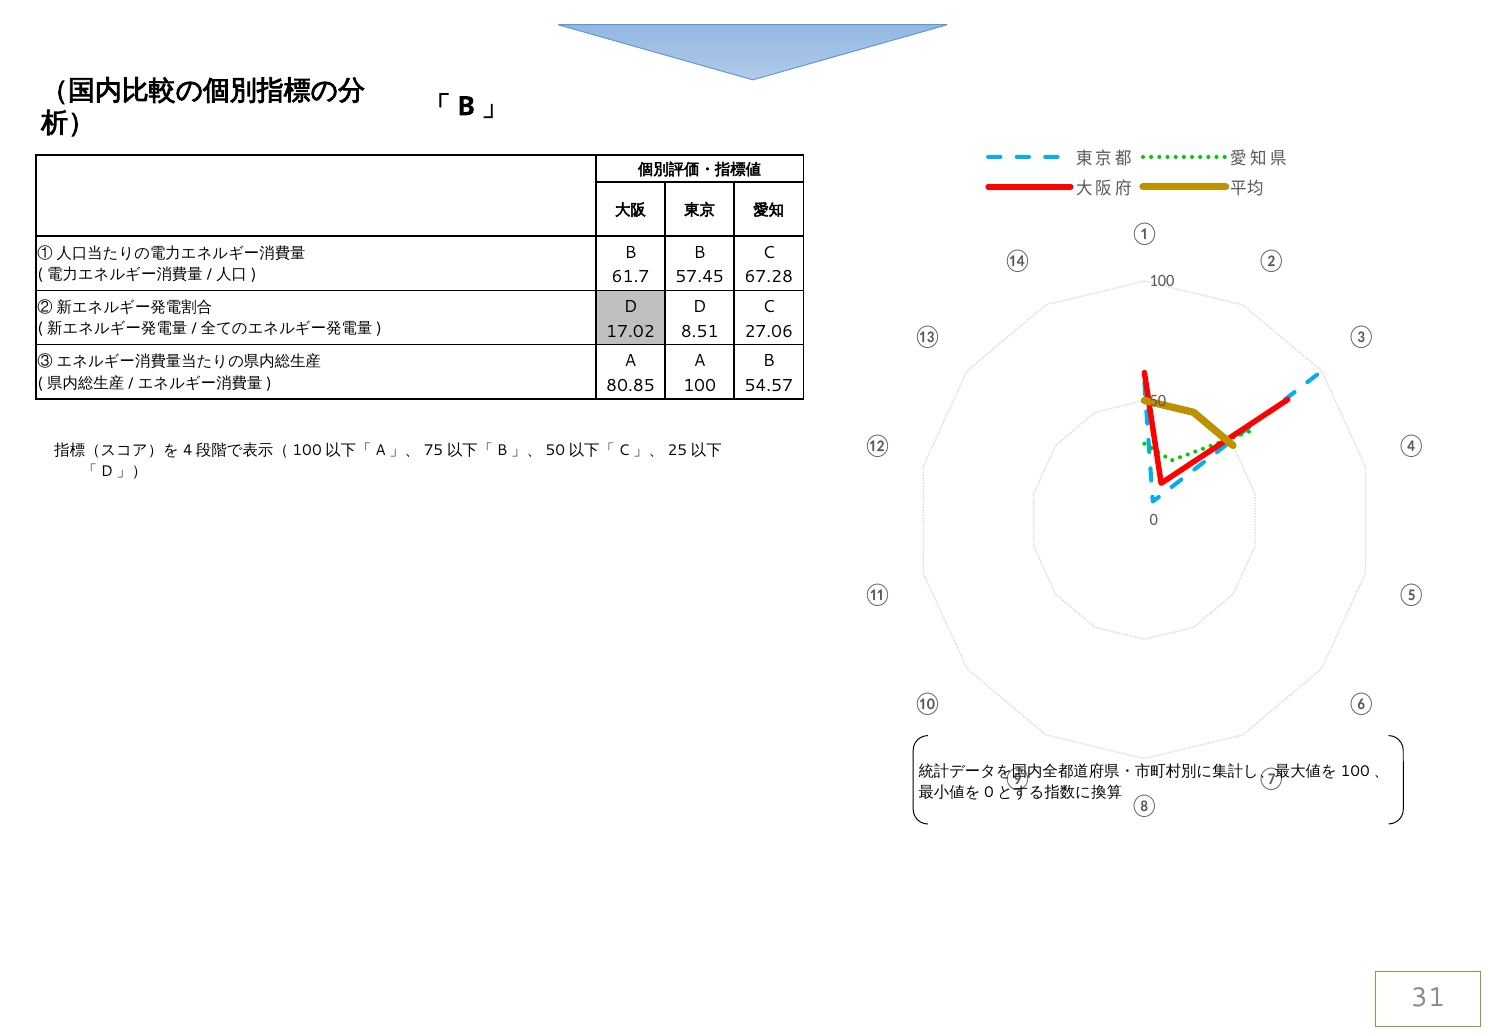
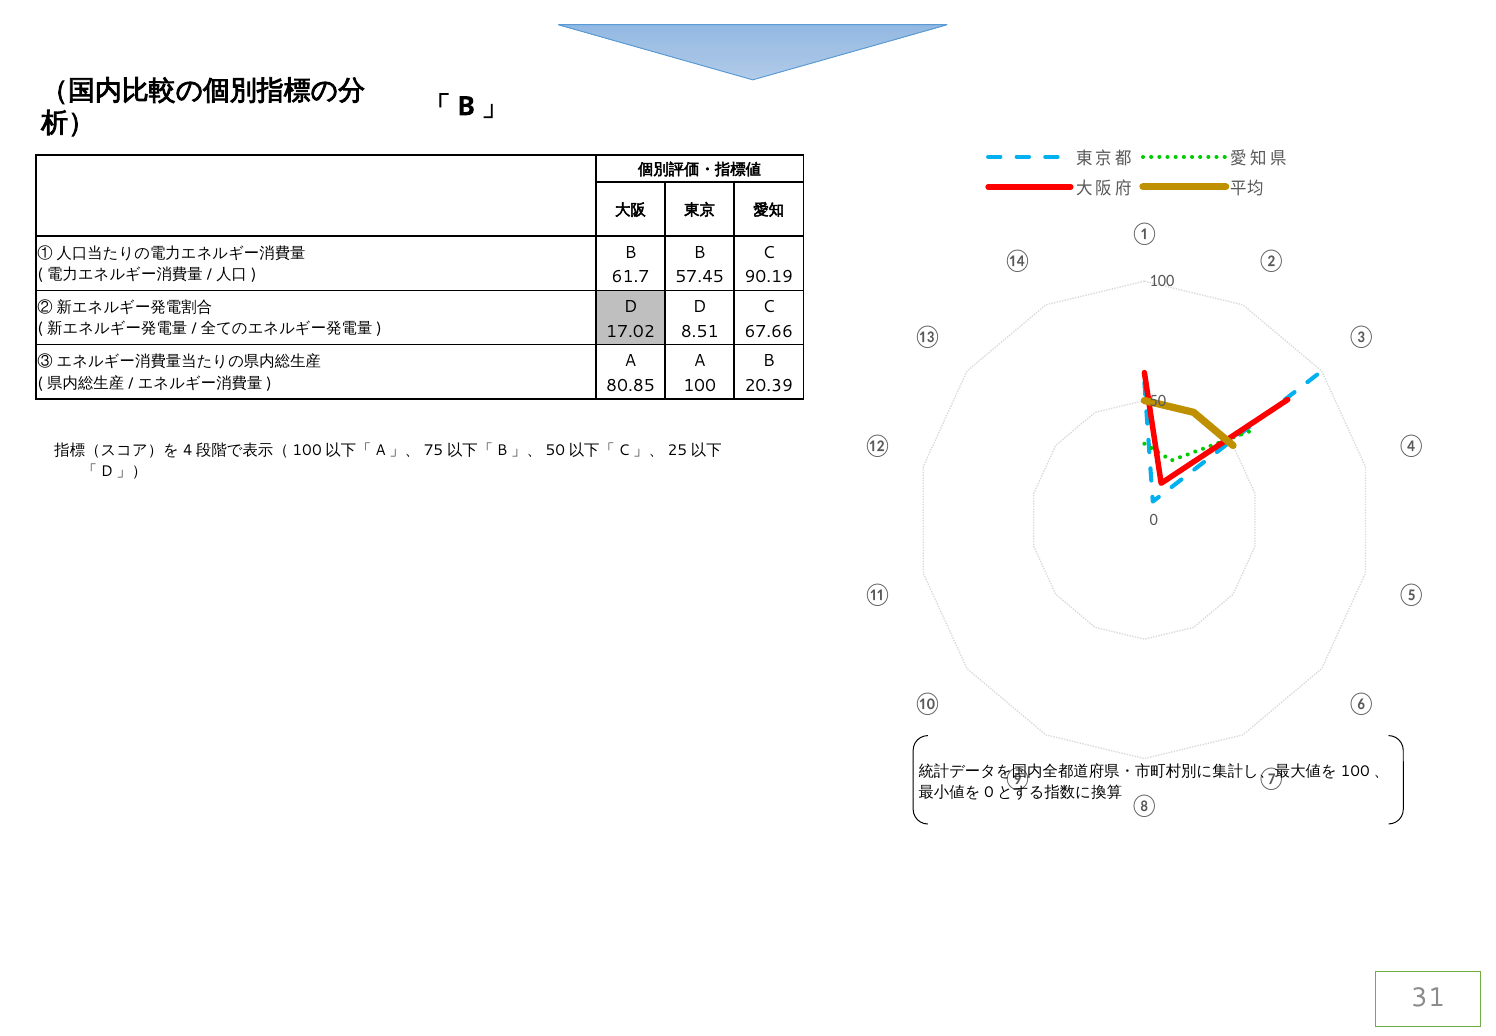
67.28: 67.28 -> 90.19
27.06: 27.06 -> 67.66
54.57: 54.57 -> 20.39
